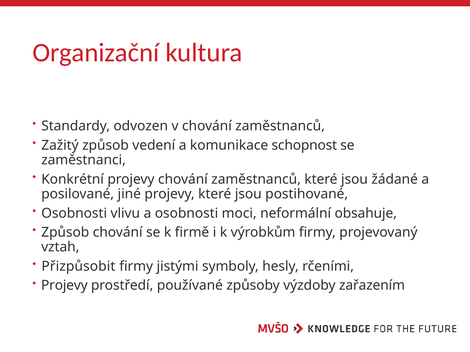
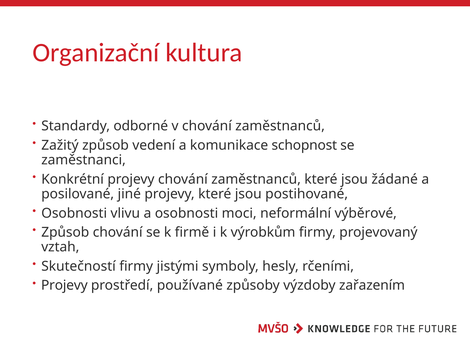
odvozen: odvozen -> odborné
obsahuje: obsahuje -> výběrové
Přizpůsobit: Přizpůsobit -> Skutečností
